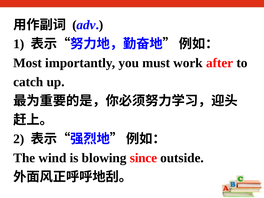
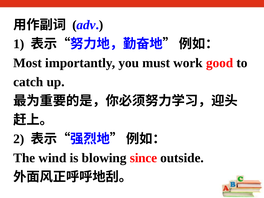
after: after -> good
